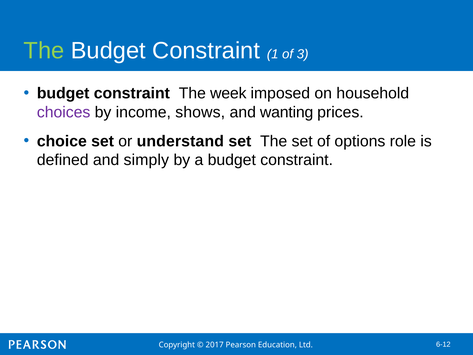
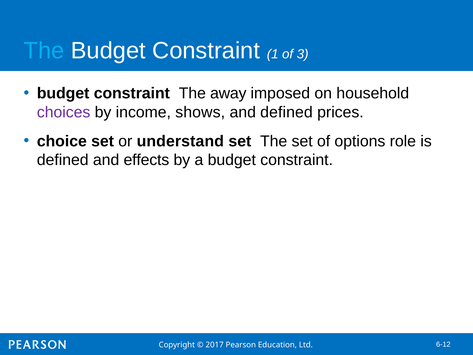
The at (44, 51) colour: light green -> light blue
week: week -> away
and wanting: wanting -> defined
simply: simply -> effects
